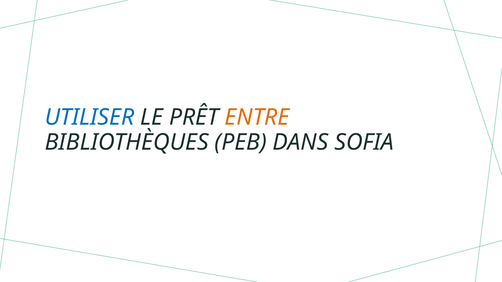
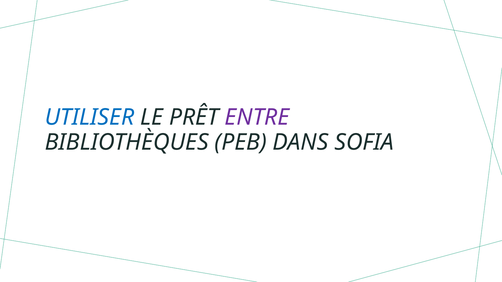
ENTRE colour: orange -> purple
